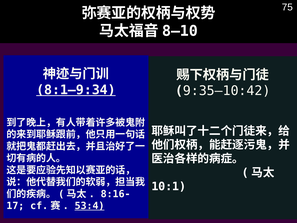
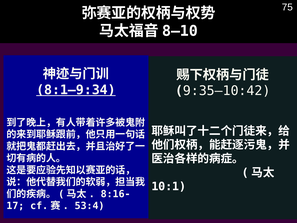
53:4 underline: present -> none
